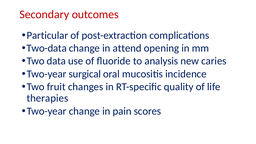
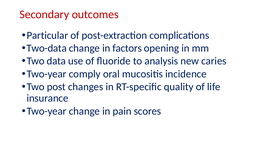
attend: attend -> factors
surgical: surgical -> comply
fruit: fruit -> post
therapies: therapies -> insurance
